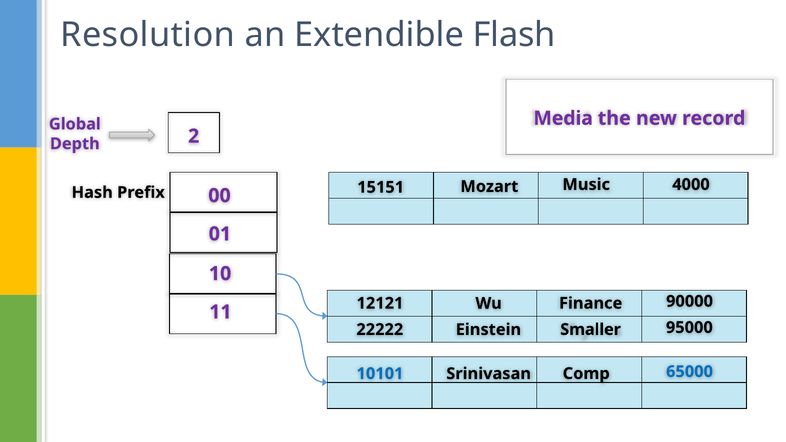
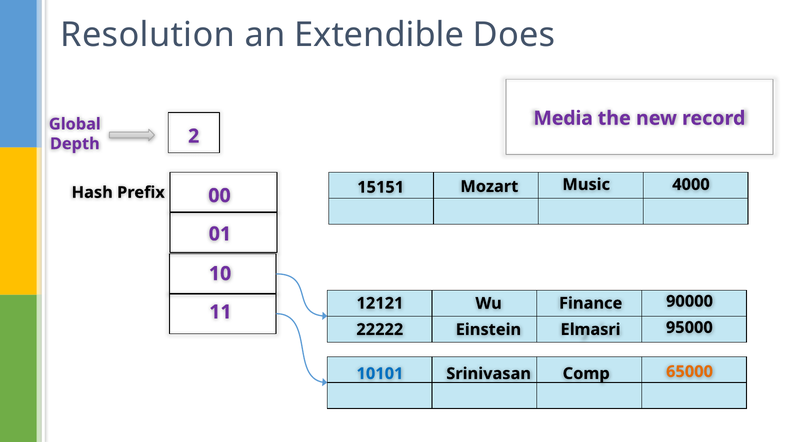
Flash: Flash -> Does
Smaller: Smaller -> Elmasri
65000 colour: blue -> orange
